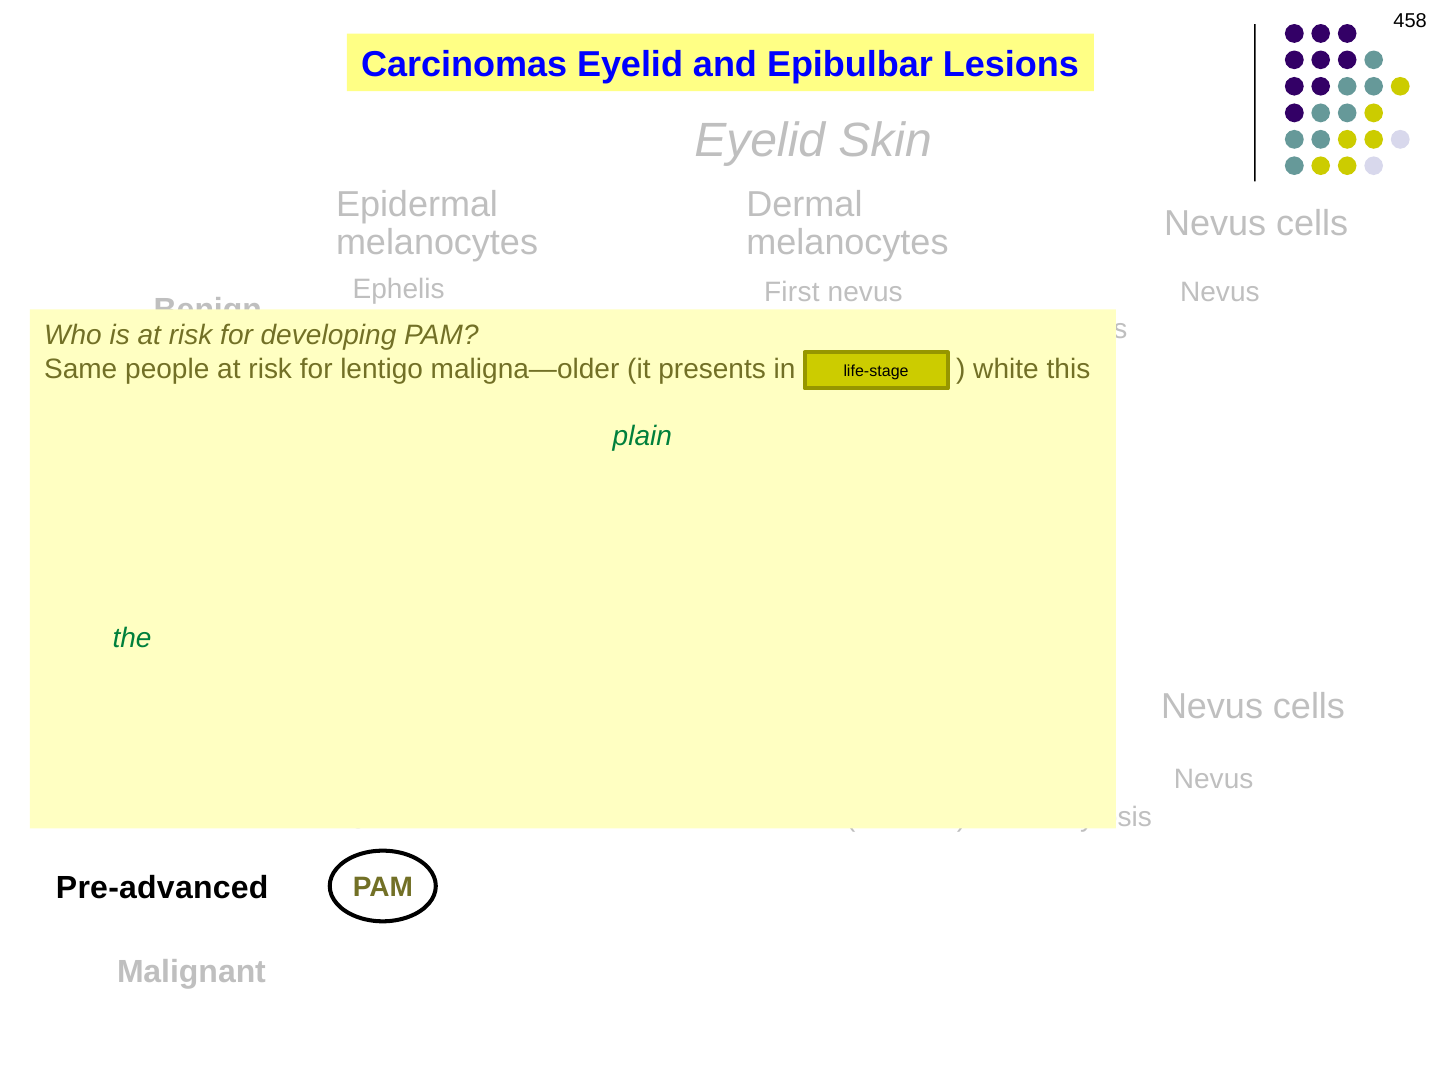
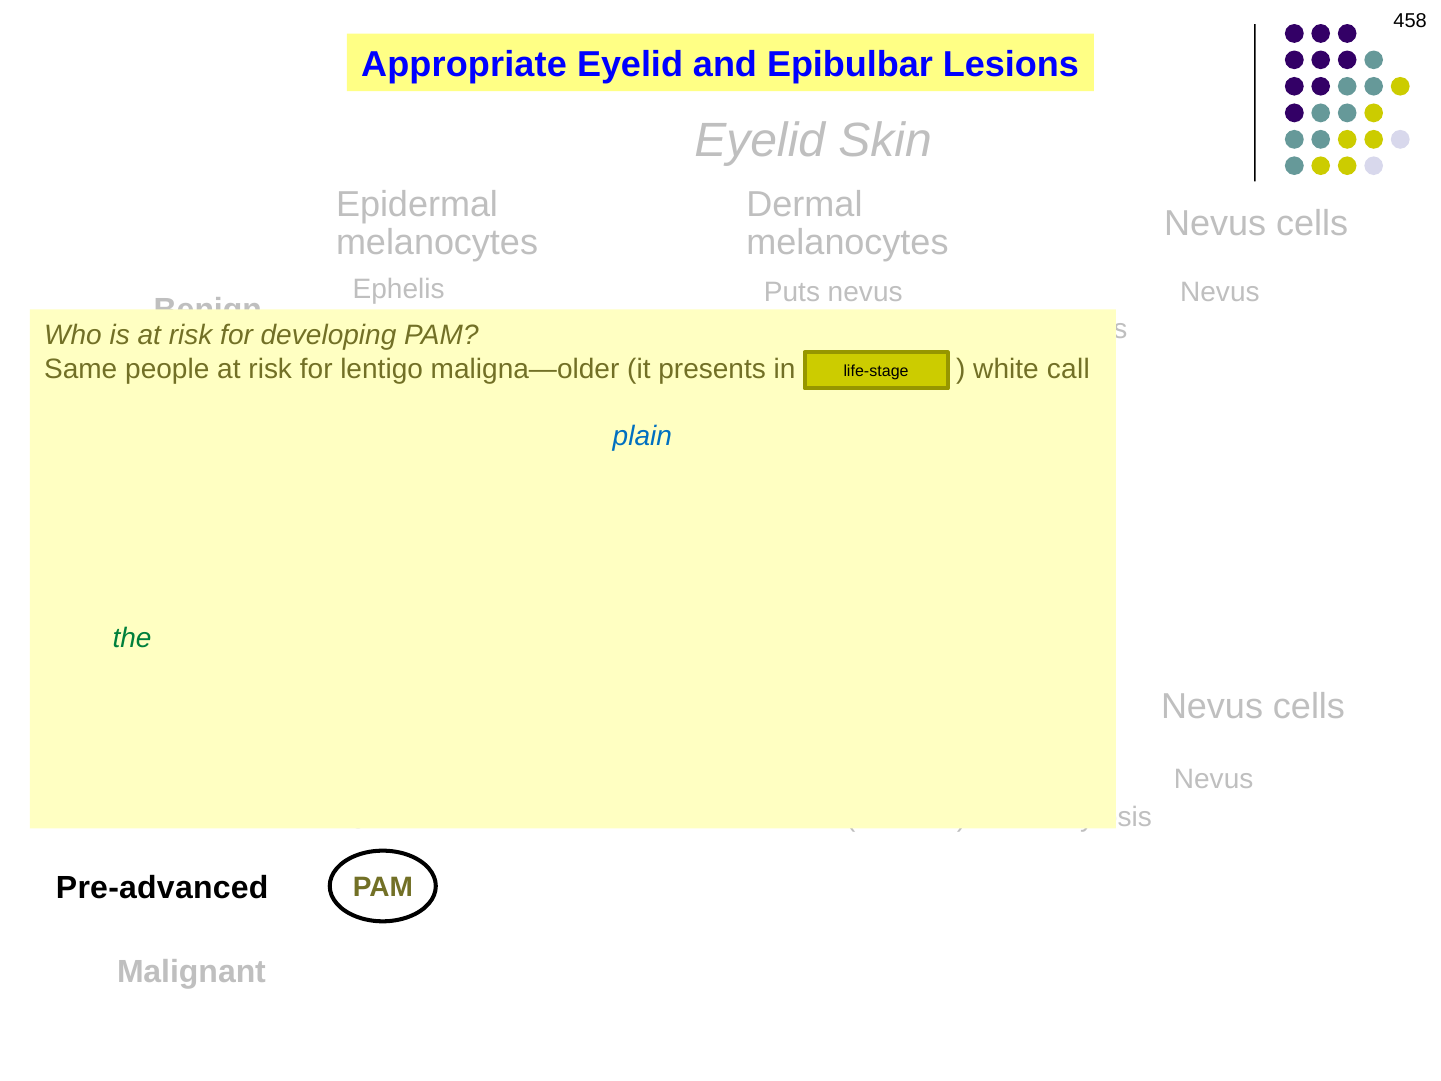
Carcinomas: Carcinomas -> Appropriate
First: First -> Puts
white this: this -> call
plain colour: green -> blue
